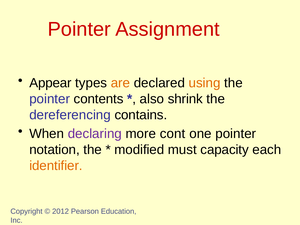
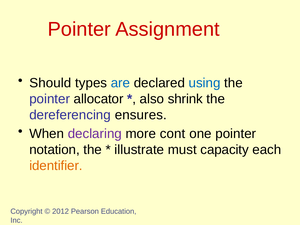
Appear: Appear -> Should
are colour: orange -> blue
using colour: orange -> blue
contents: contents -> allocator
contains: contains -> ensures
modified: modified -> illustrate
